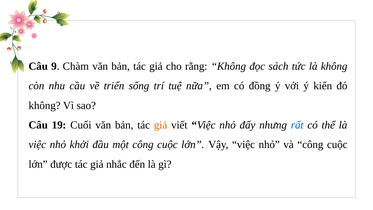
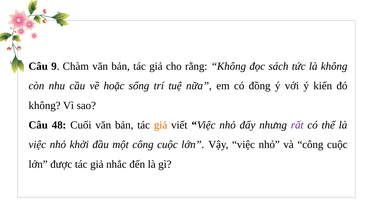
triển: triển -> hoặc
19: 19 -> 48
rất colour: blue -> purple
